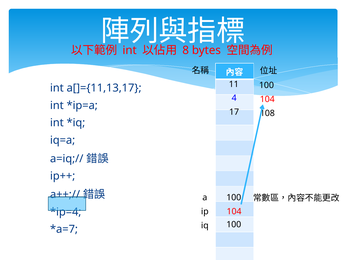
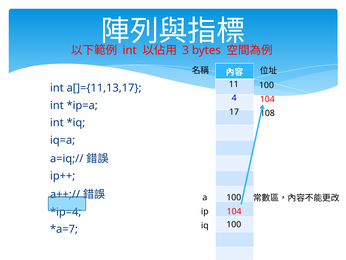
8: 8 -> 3
